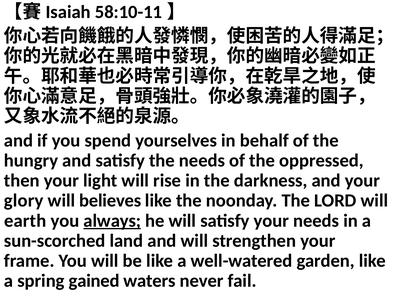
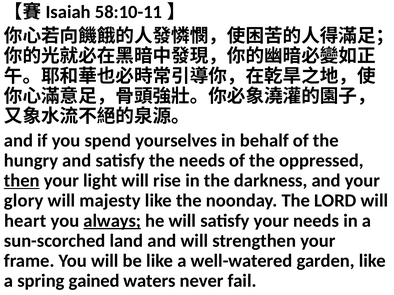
then underline: none -> present
believes: believes -> majesty
earth: earth -> heart
